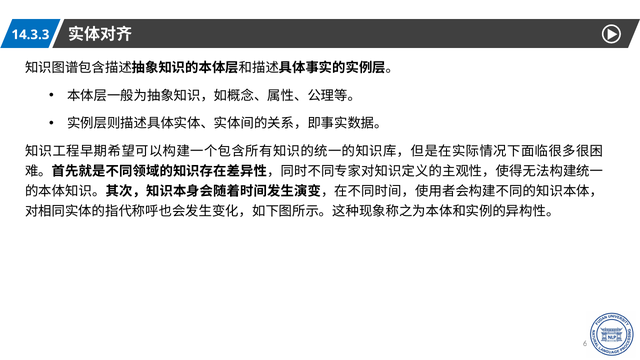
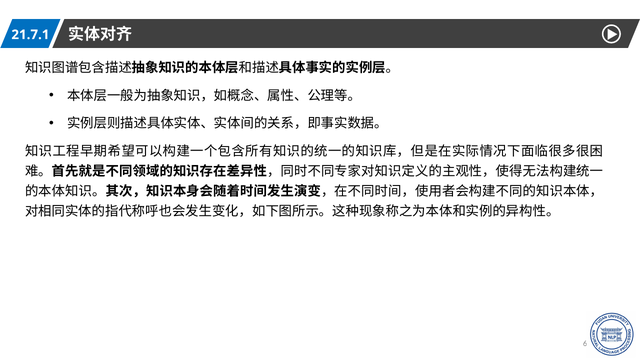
14.3.3: 14.3.3 -> 21.7.1
